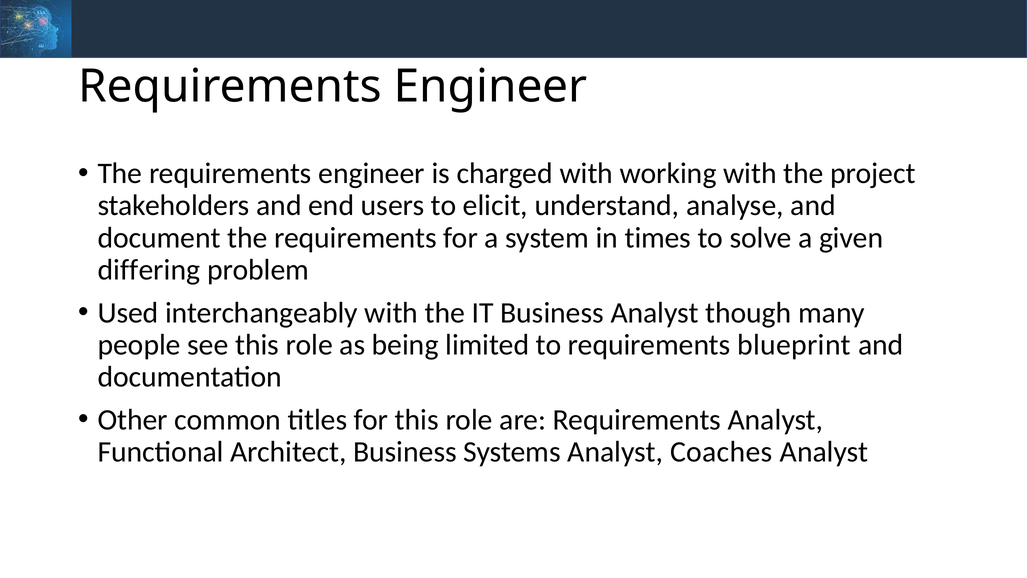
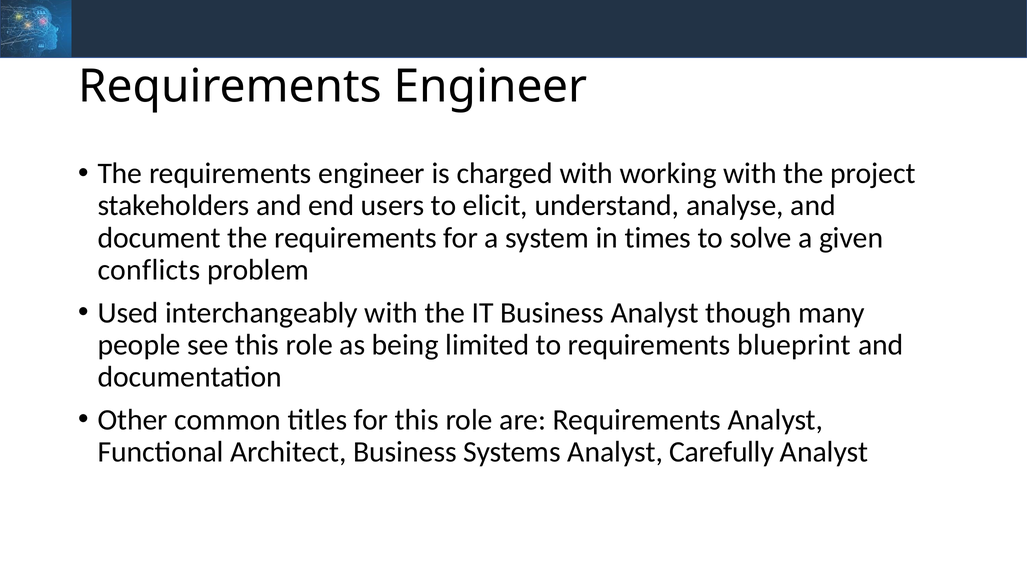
differing: differing -> conflicts
Coaches: Coaches -> Carefully
